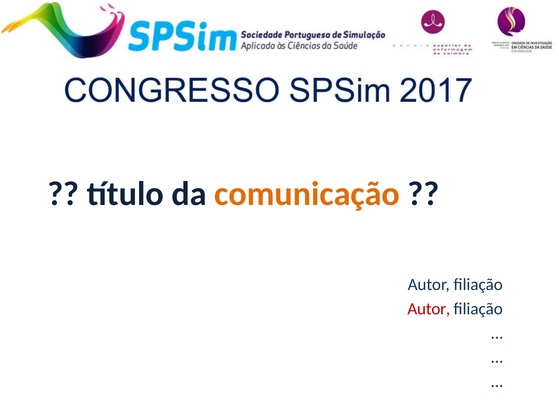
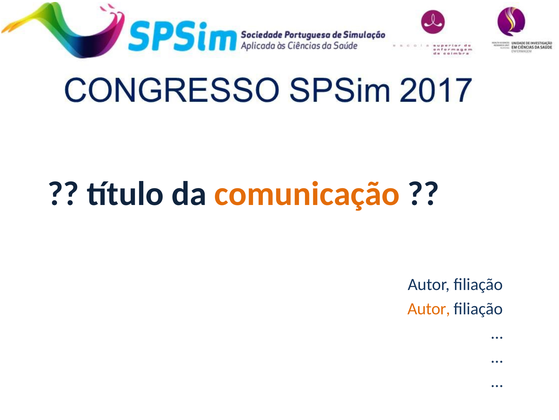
Autor at (429, 308) colour: red -> orange
